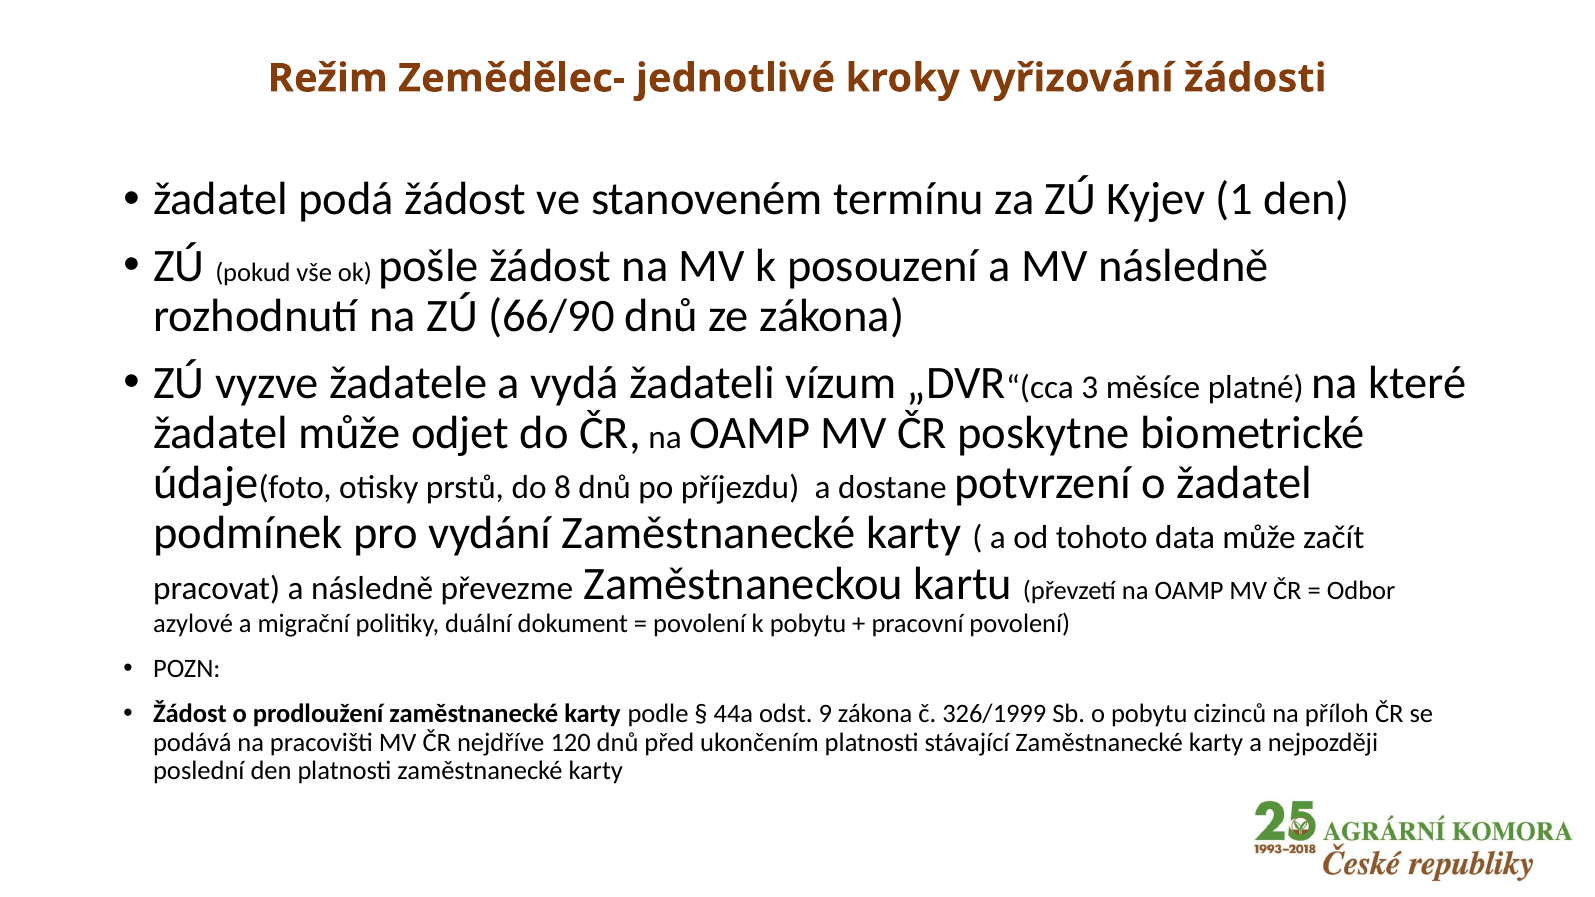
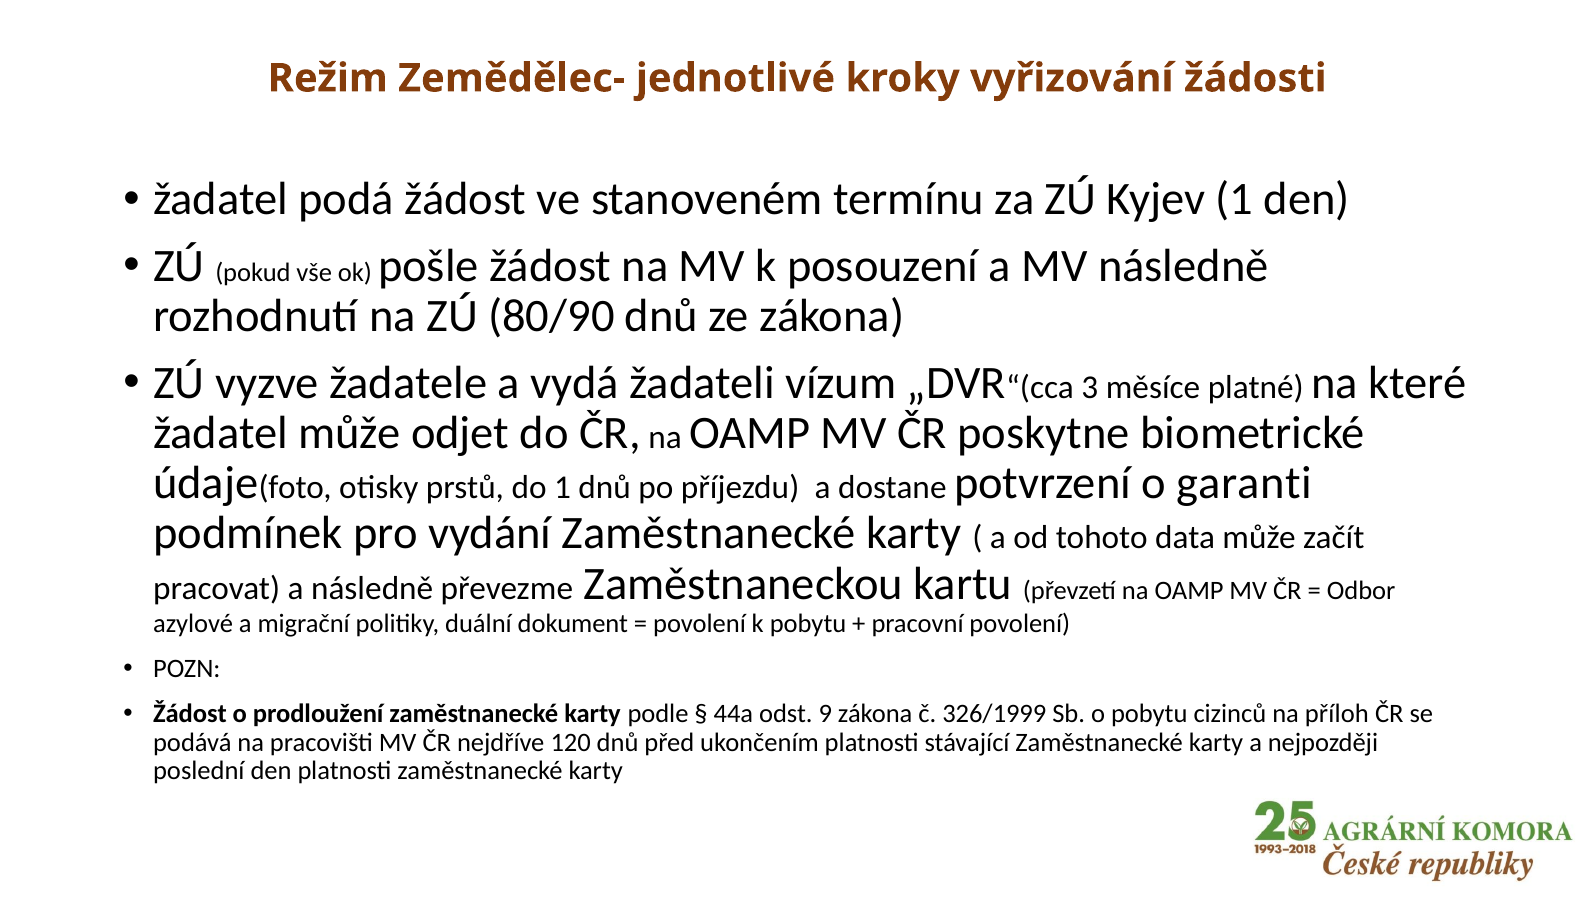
66/90: 66/90 -> 80/90
do 8: 8 -> 1
o žadatel: žadatel -> garanti
